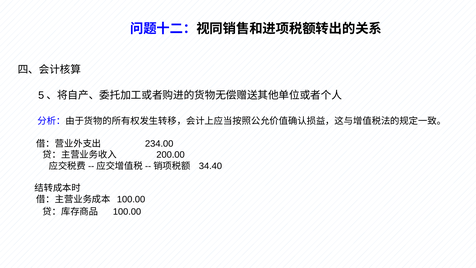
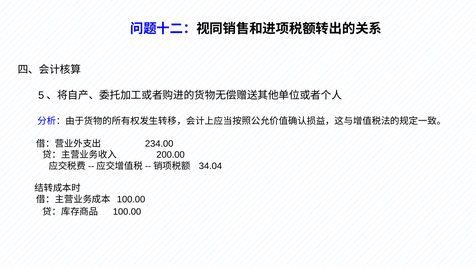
34.40: 34.40 -> 34.04
